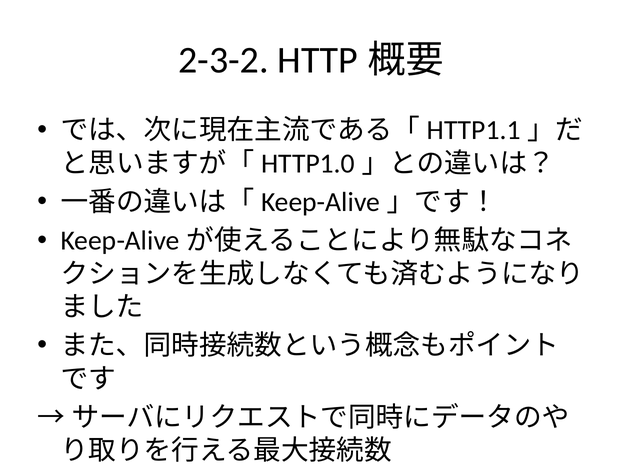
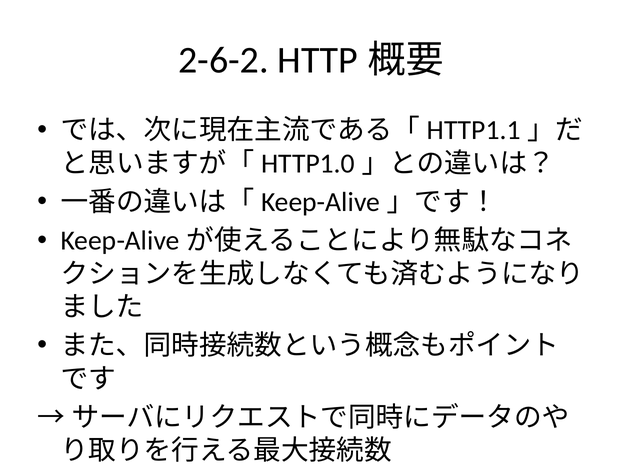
2-3-2: 2-3-2 -> 2-6-2
